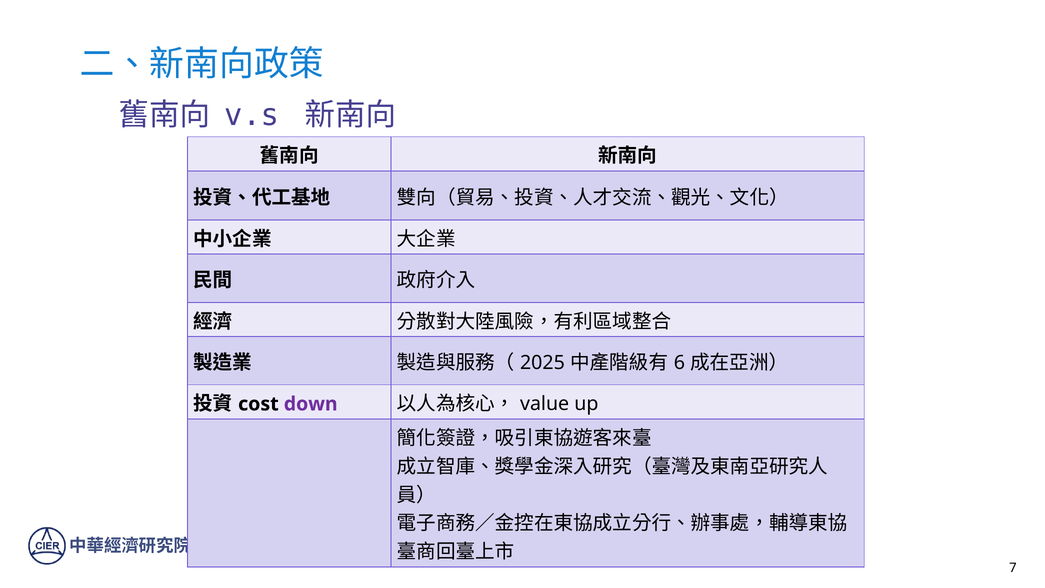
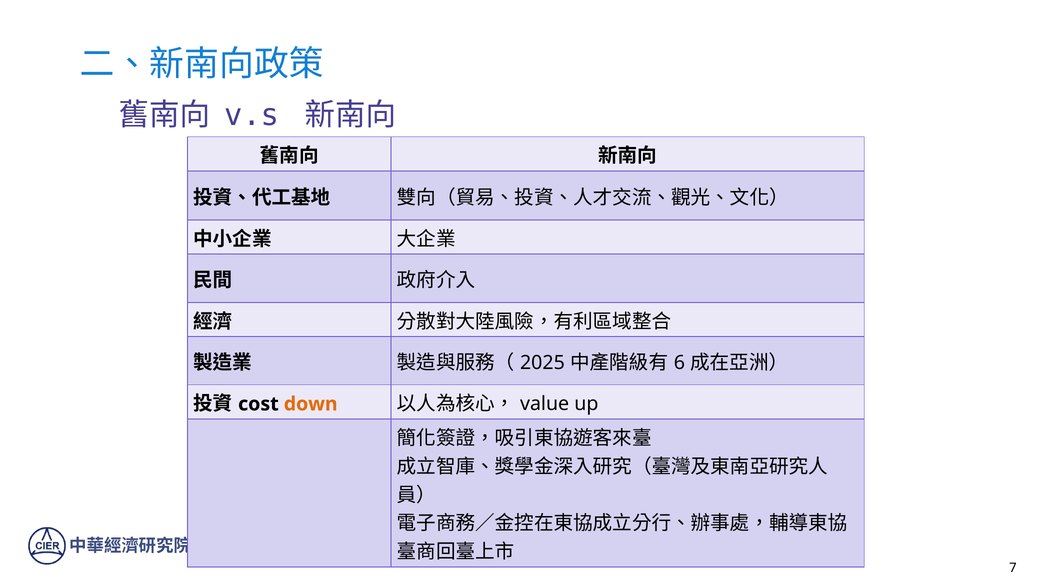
down colour: purple -> orange
